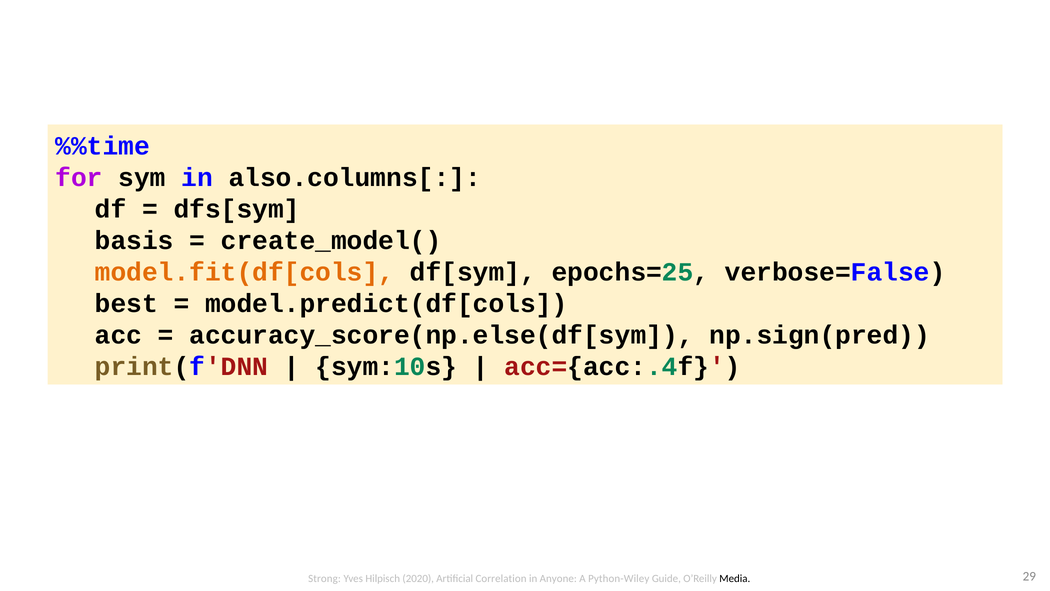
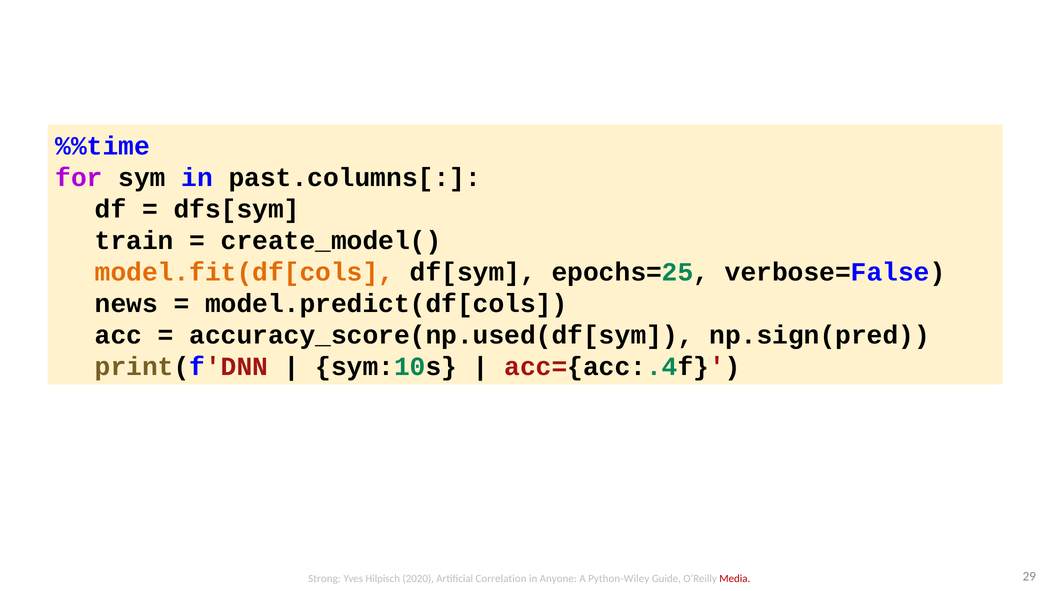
also.columns[: also.columns[ -> past.columns[
basis: basis -> train
best: best -> news
accuracy_score(np.else(df[sym: accuracy_score(np.else(df[sym -> accuracy_score(np.used(df[sym
Media colour: black -> red
